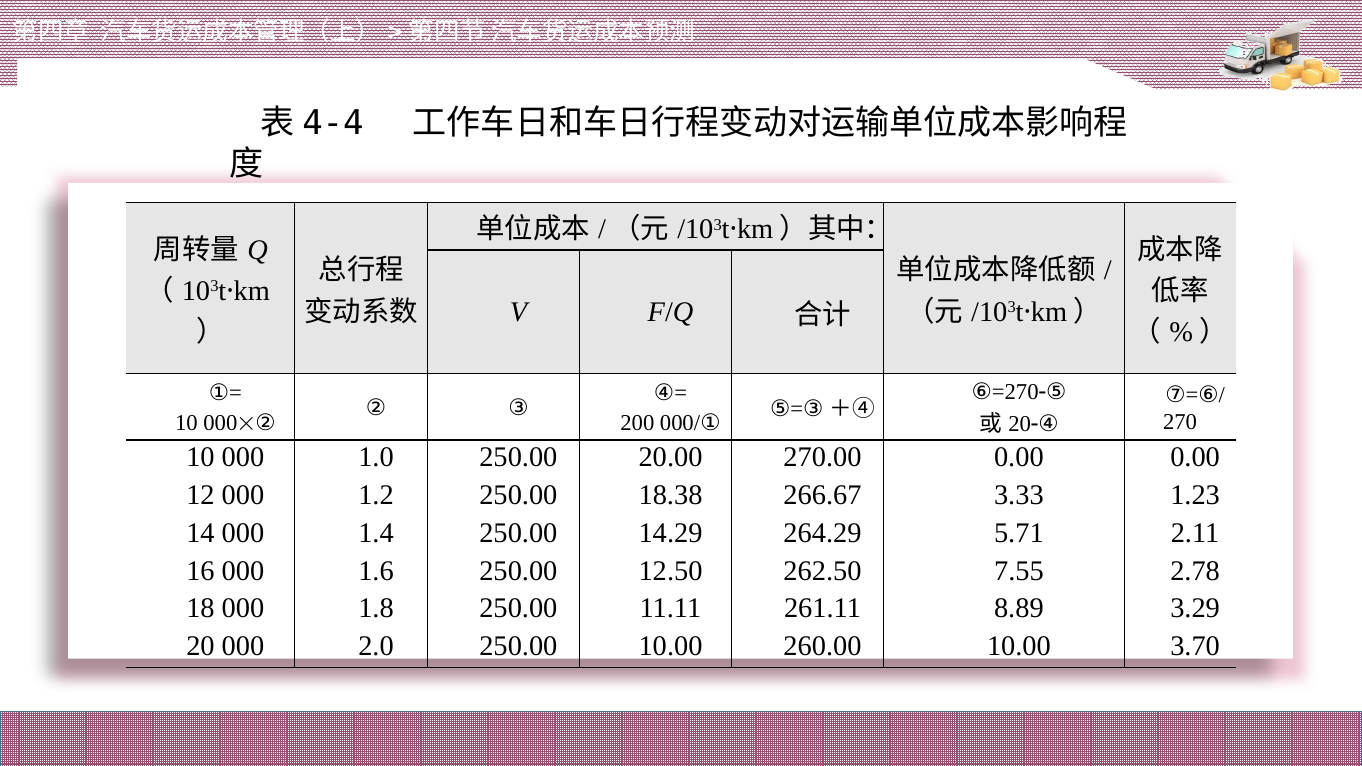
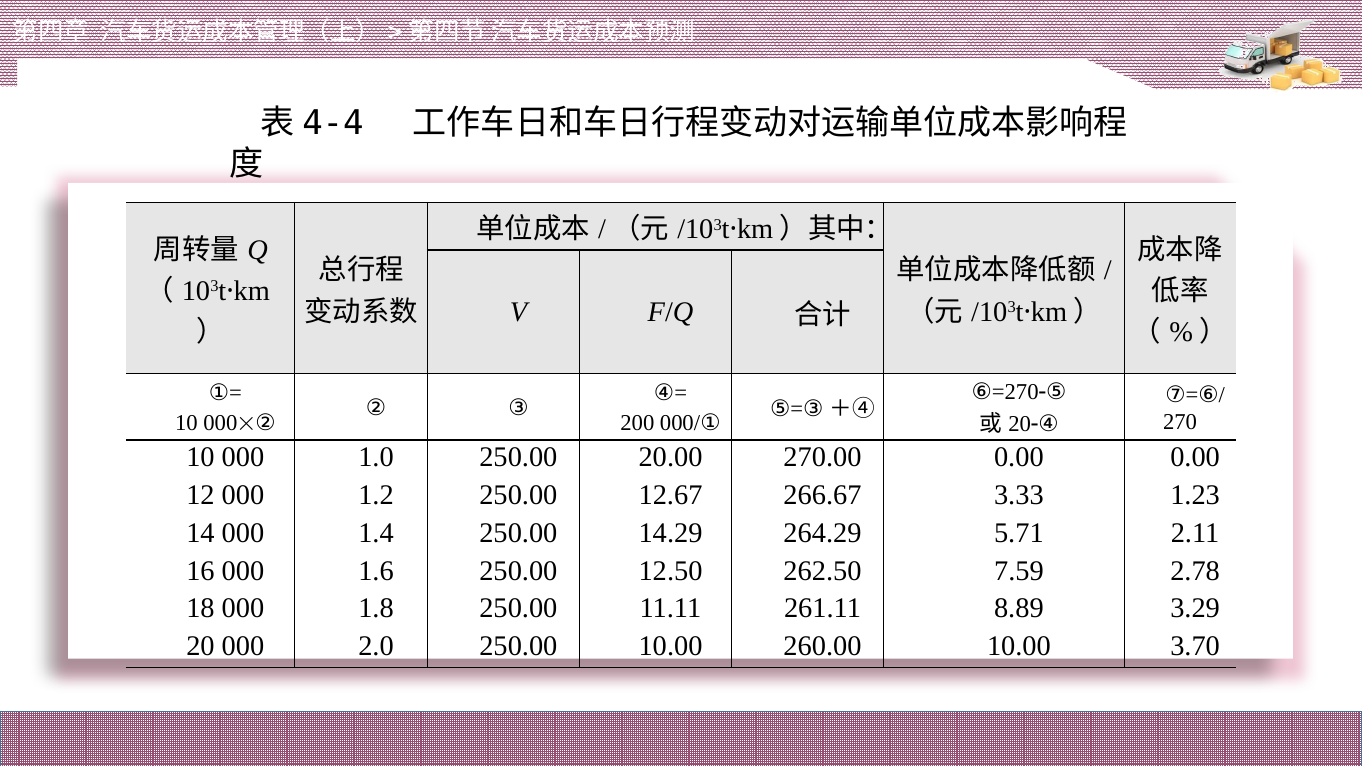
18.38: 18.38 -> 12.67
7.55: 7.55 -> 7.59
